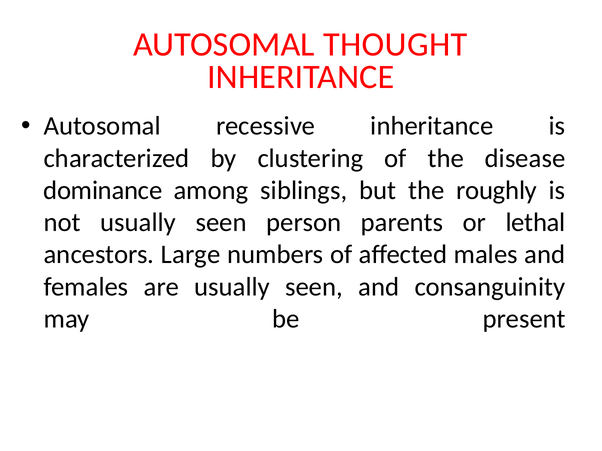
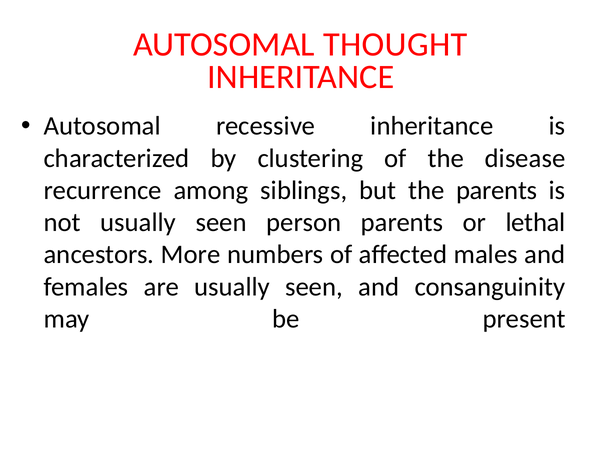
dominance: dominance -> recurrence
the roughly: roughly -> parents
Large: Large -> More
